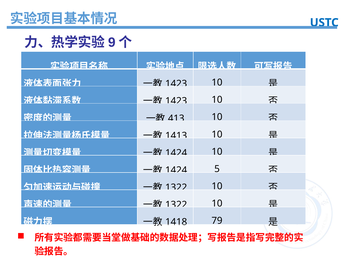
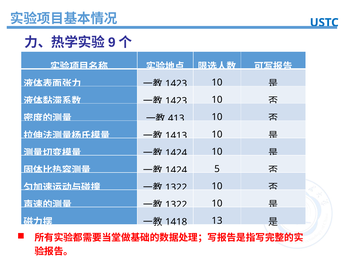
79: 79 -> 13
